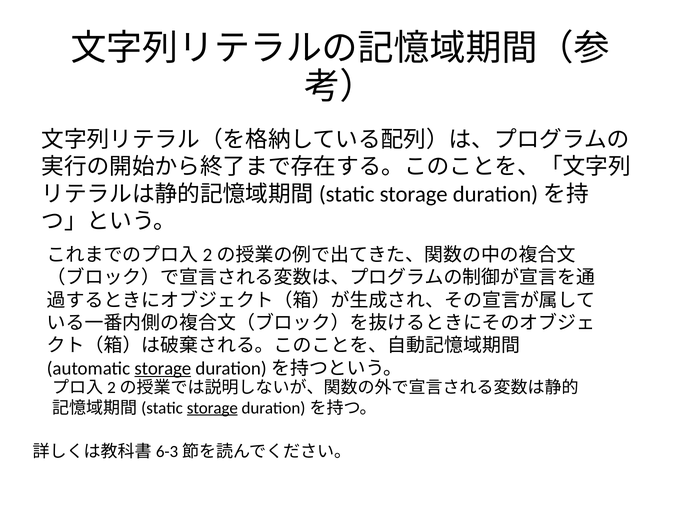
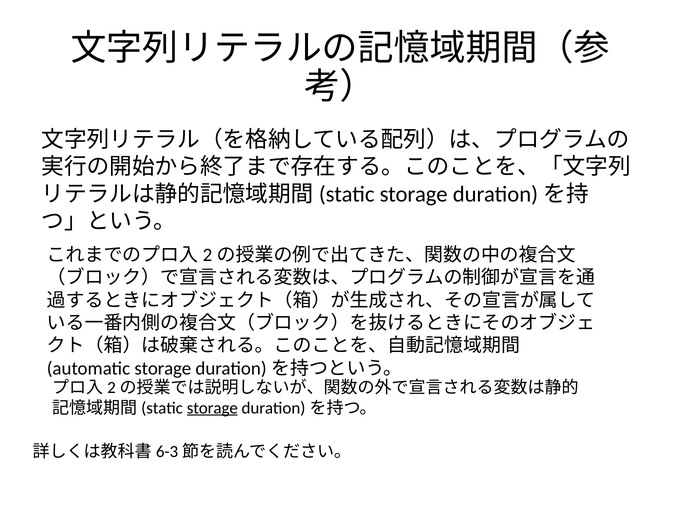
storage at (163, 368) underline: present -> none
